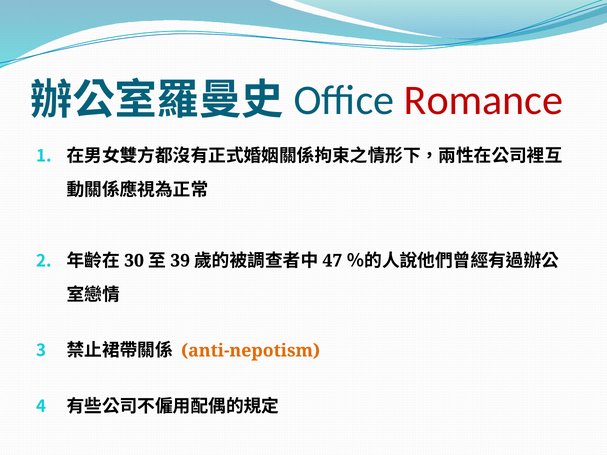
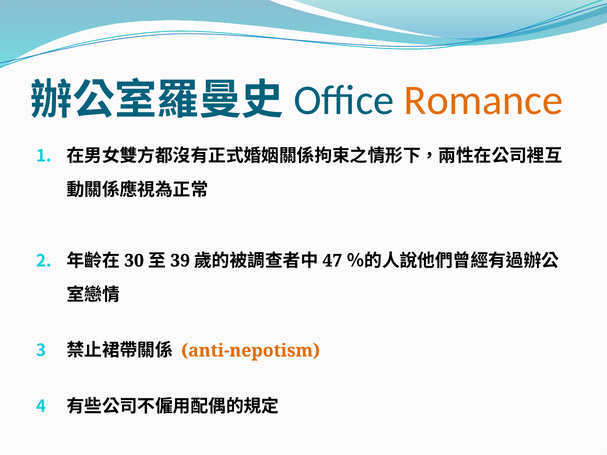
Romance colour: red -> orange
